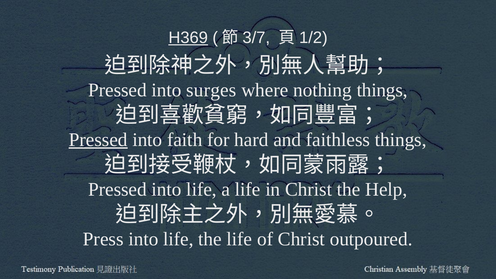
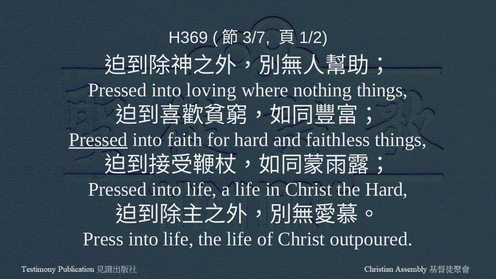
H369 underline: present -> none
surges: surges -> loving
the Help: Help -> Hard
